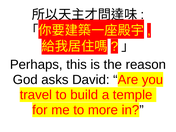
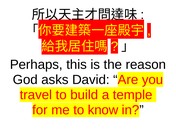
more: more -> know
